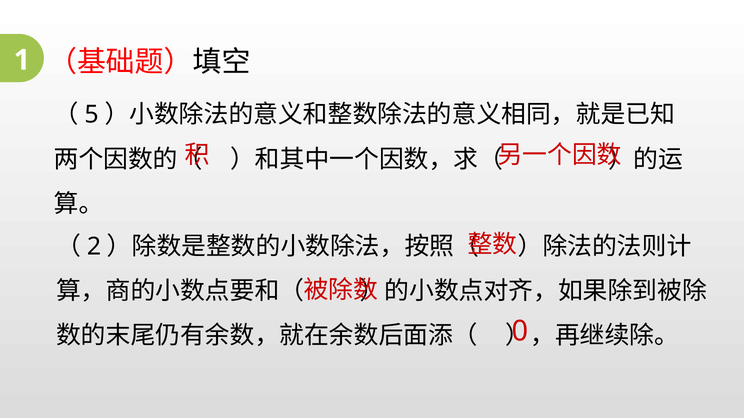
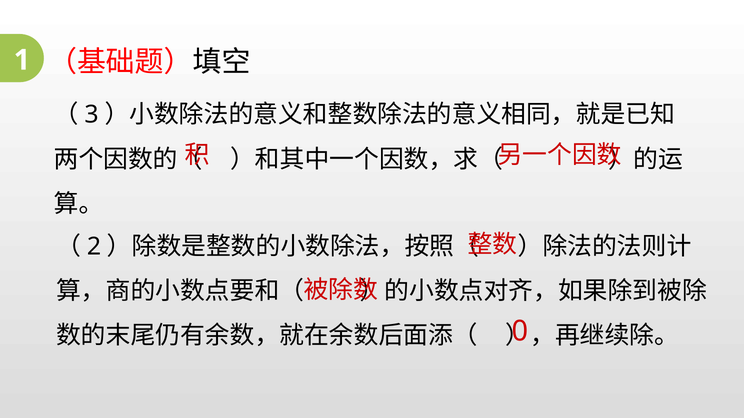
5: 5 -> 3
